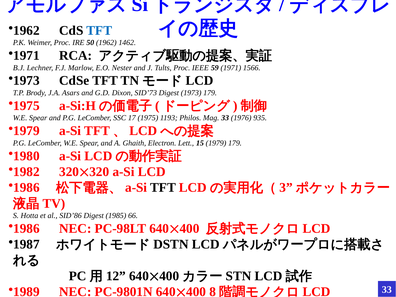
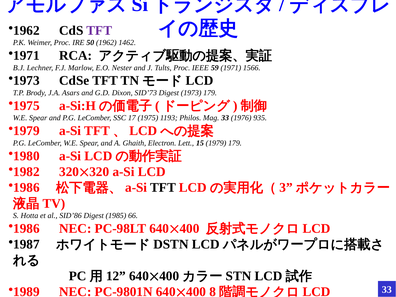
TFT at (99, 30) colour: blue -> purple
